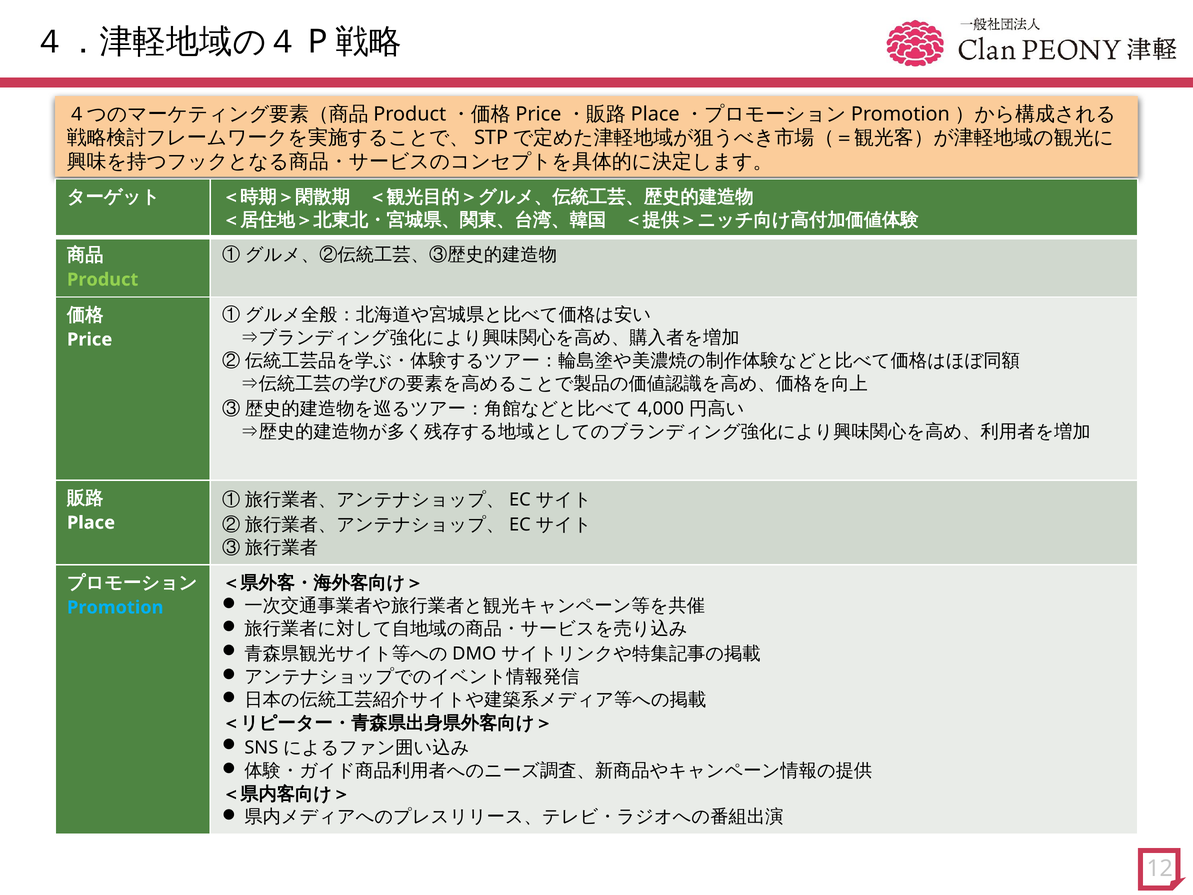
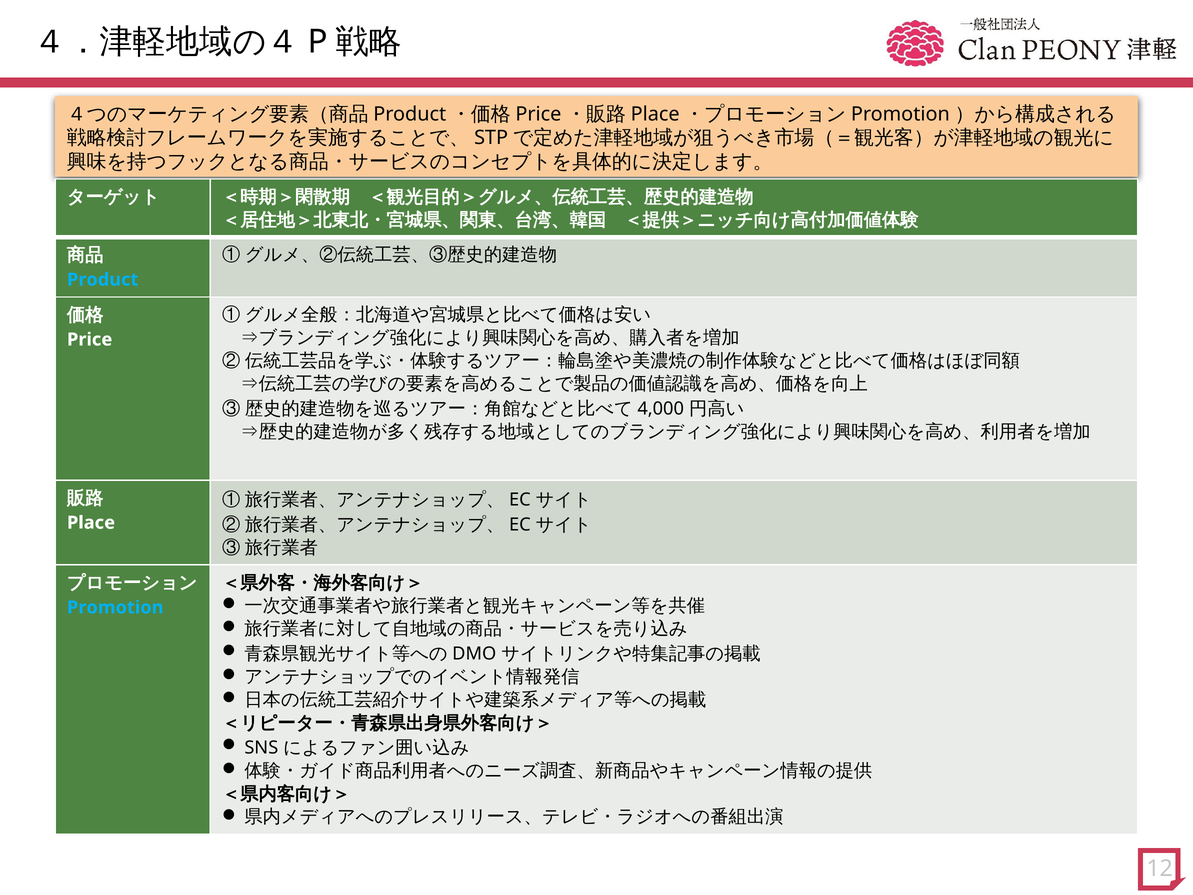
Product colour: light green -> light blue
